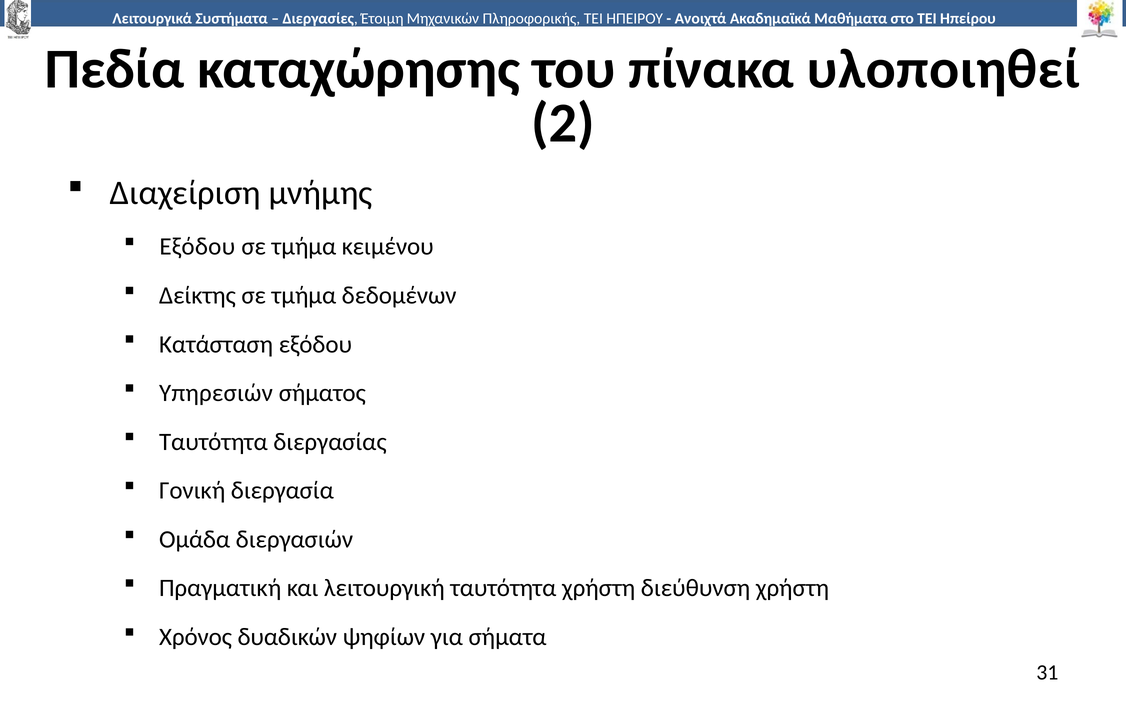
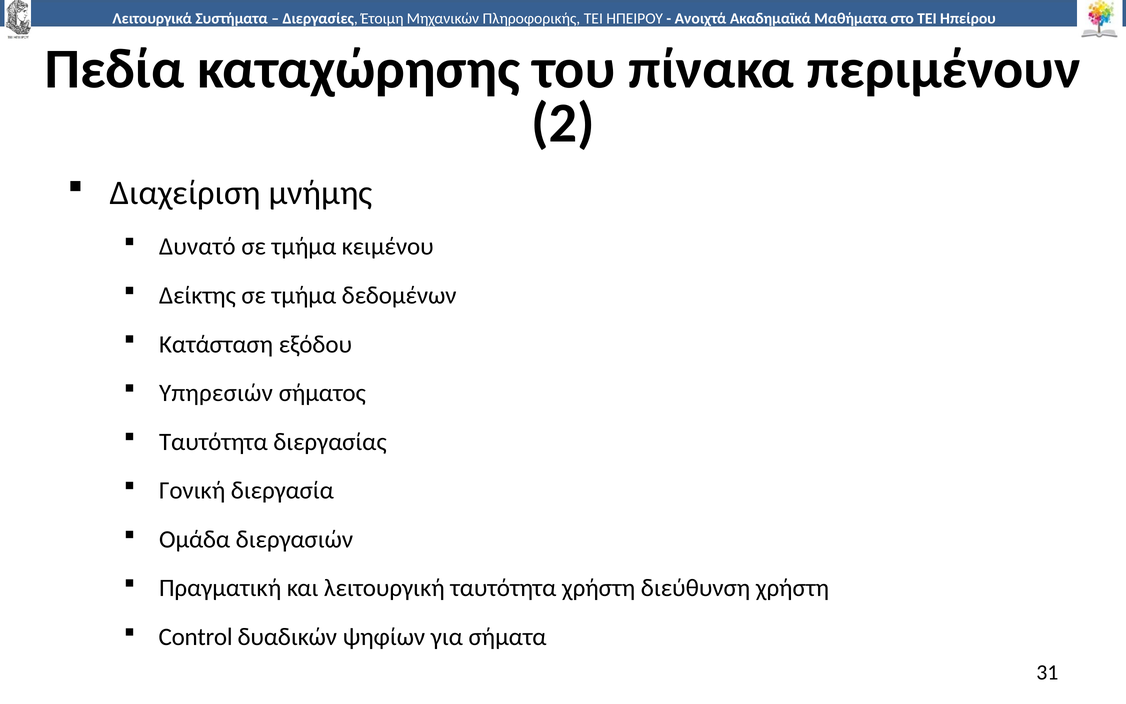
υλοποιηθεί: υλοποιηθεί -> περιμένουν
Εξόδου at (197, 247): Εξόδου -> Δυνατό
Χρόνος: Χρόνος -> Control
